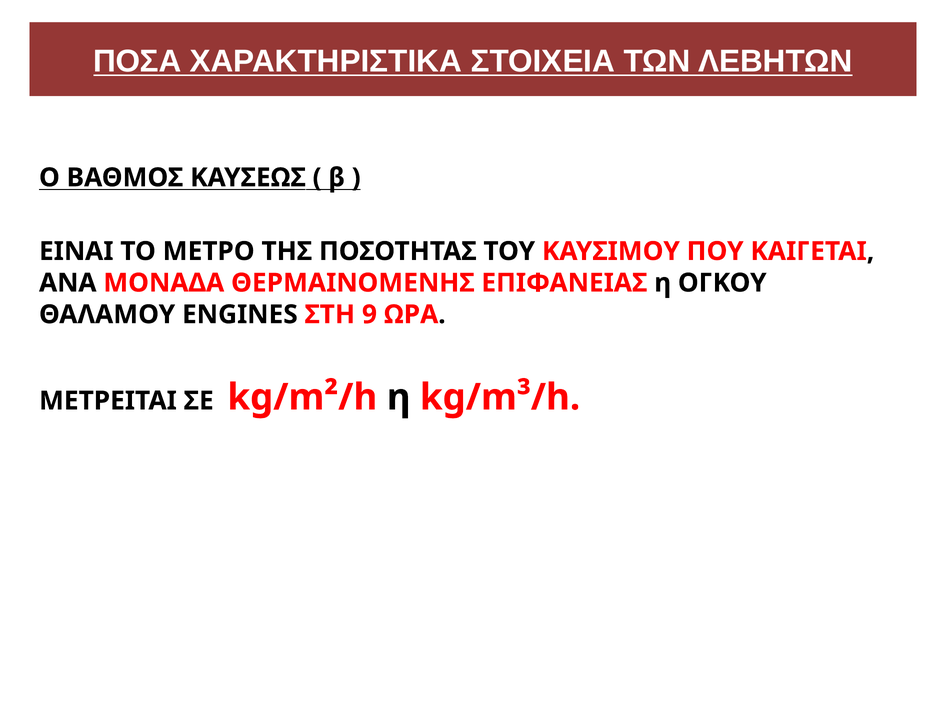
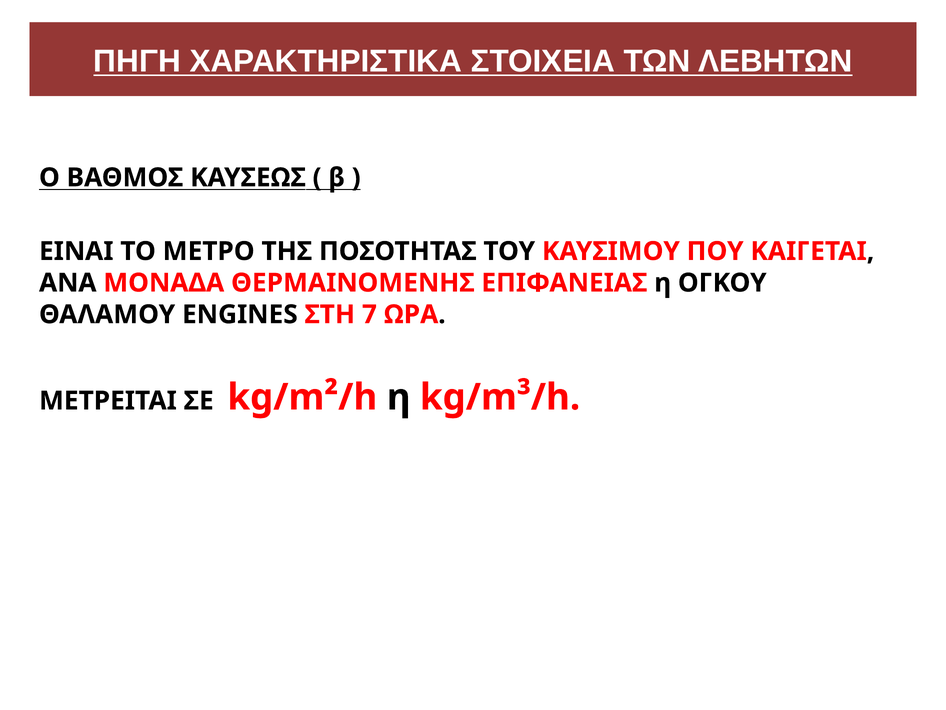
ΠΟΣΑ: ΠΟΣΑ -> ΠΗΓΗ
9: 9 -> 7
